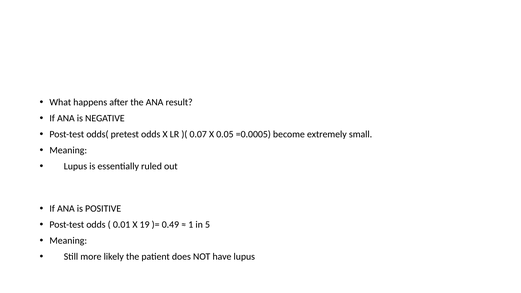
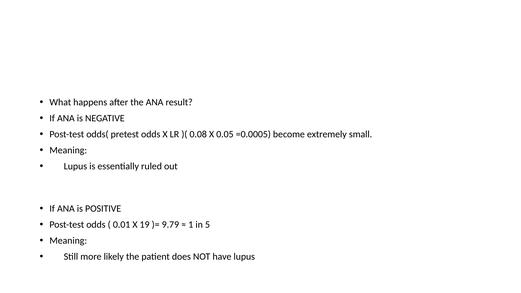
0.07: 0.07 -> 0.08
0.49: 0.49 -> 9.79
